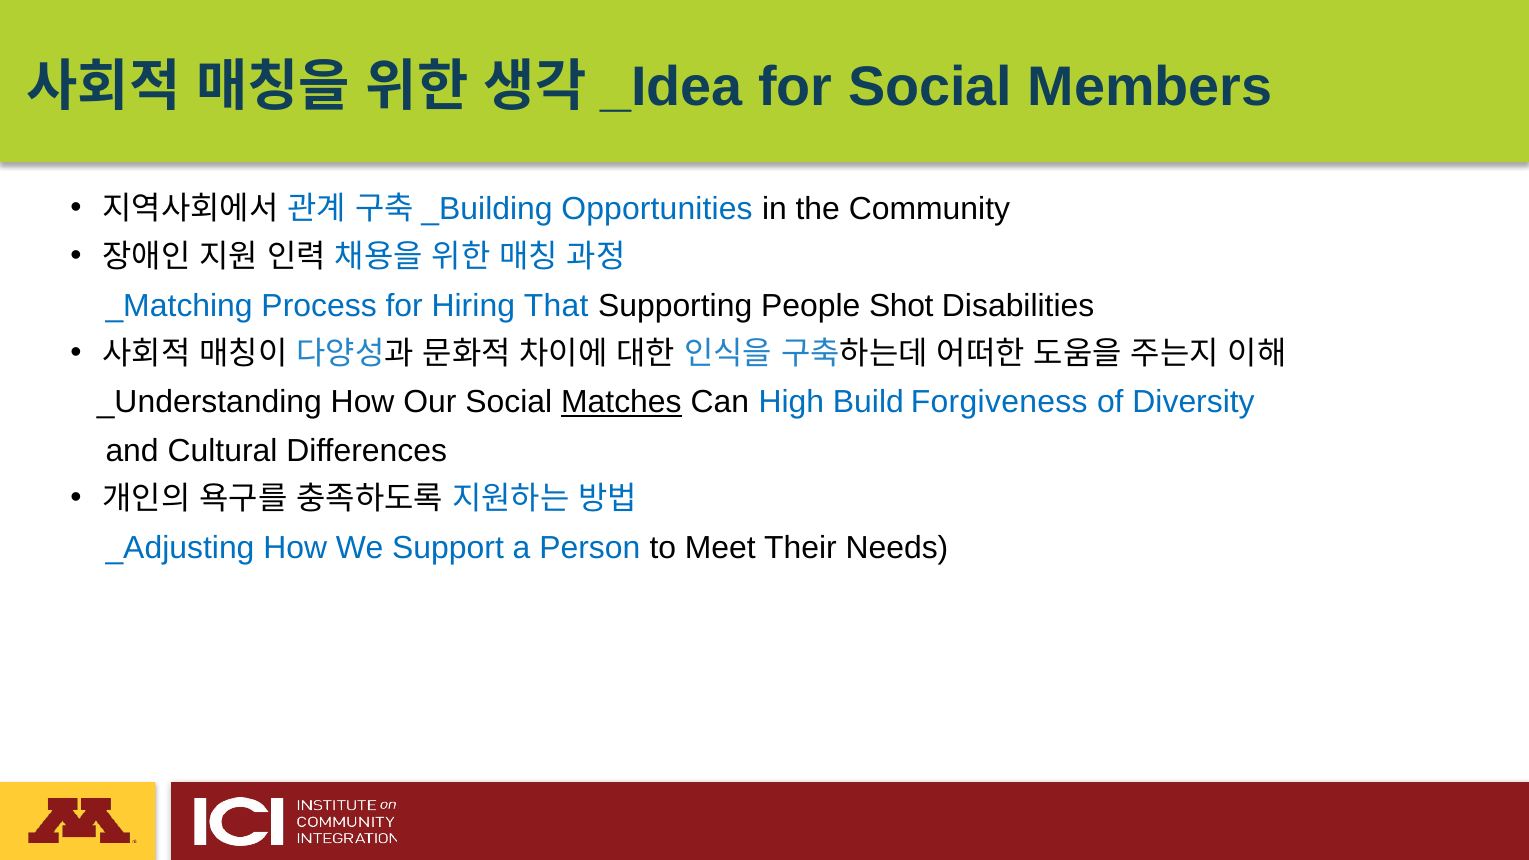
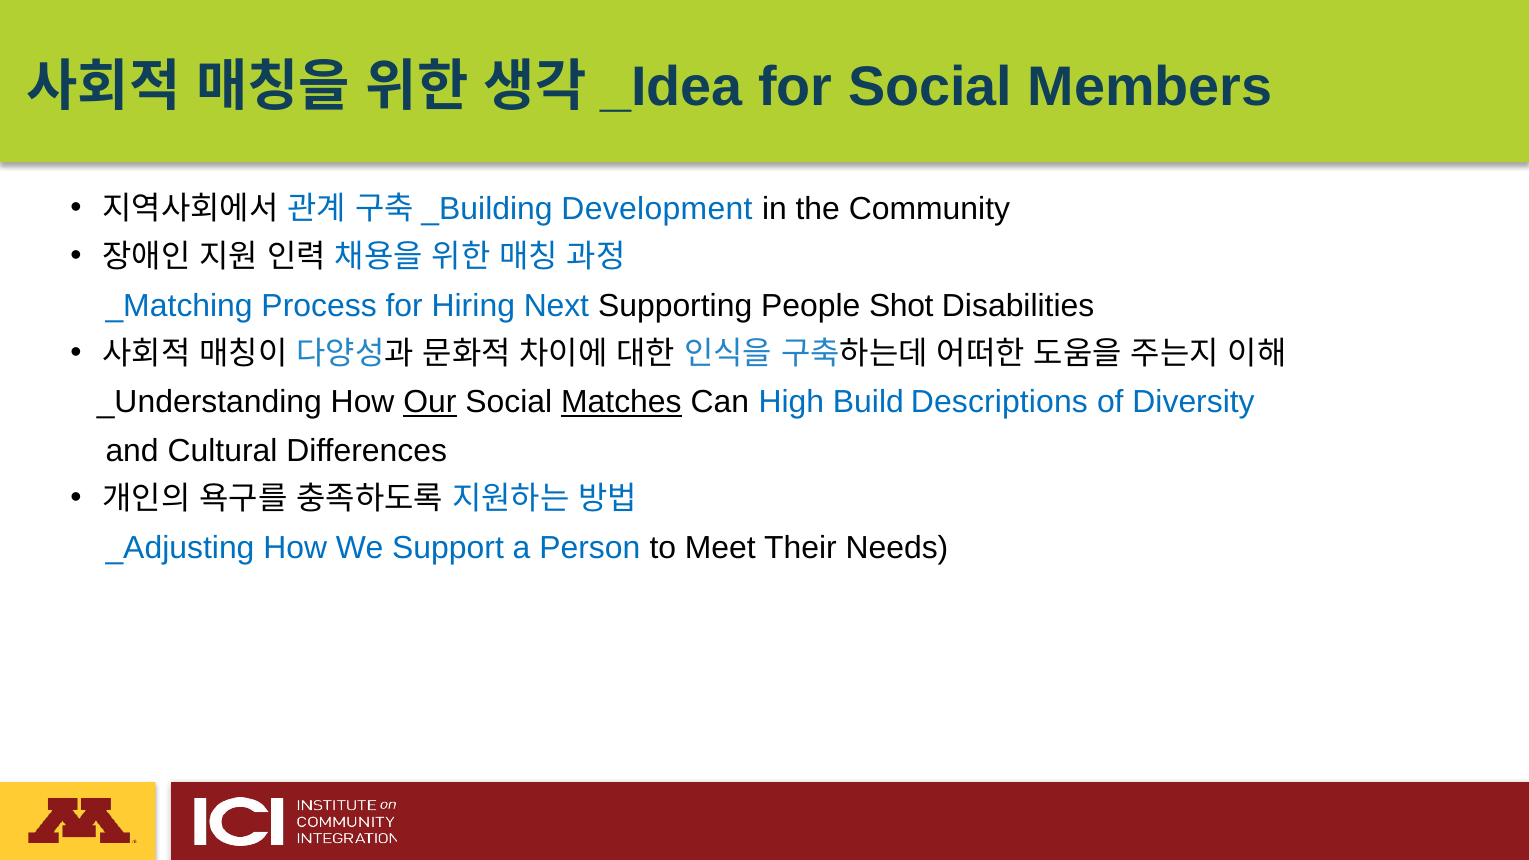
Opportunities: Opportunities -> Development
That: That -> Next
Our underline: none -> present
Forgiveness: Forgiveness -> Descriptions
